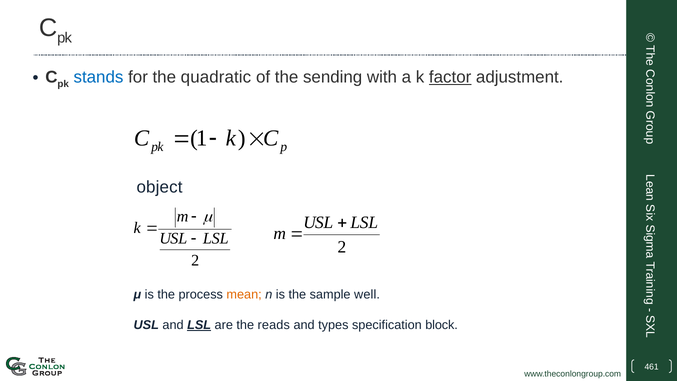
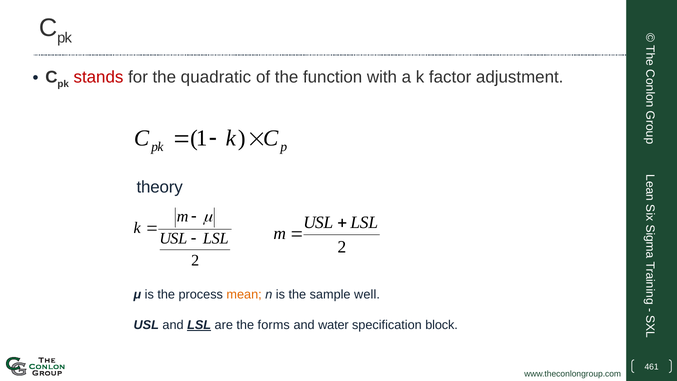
stands colour: blue -> red
sending: sending -> function
factor underline: present -> none
object: object -> theory
reads: reads -> forms
types: types -> water
